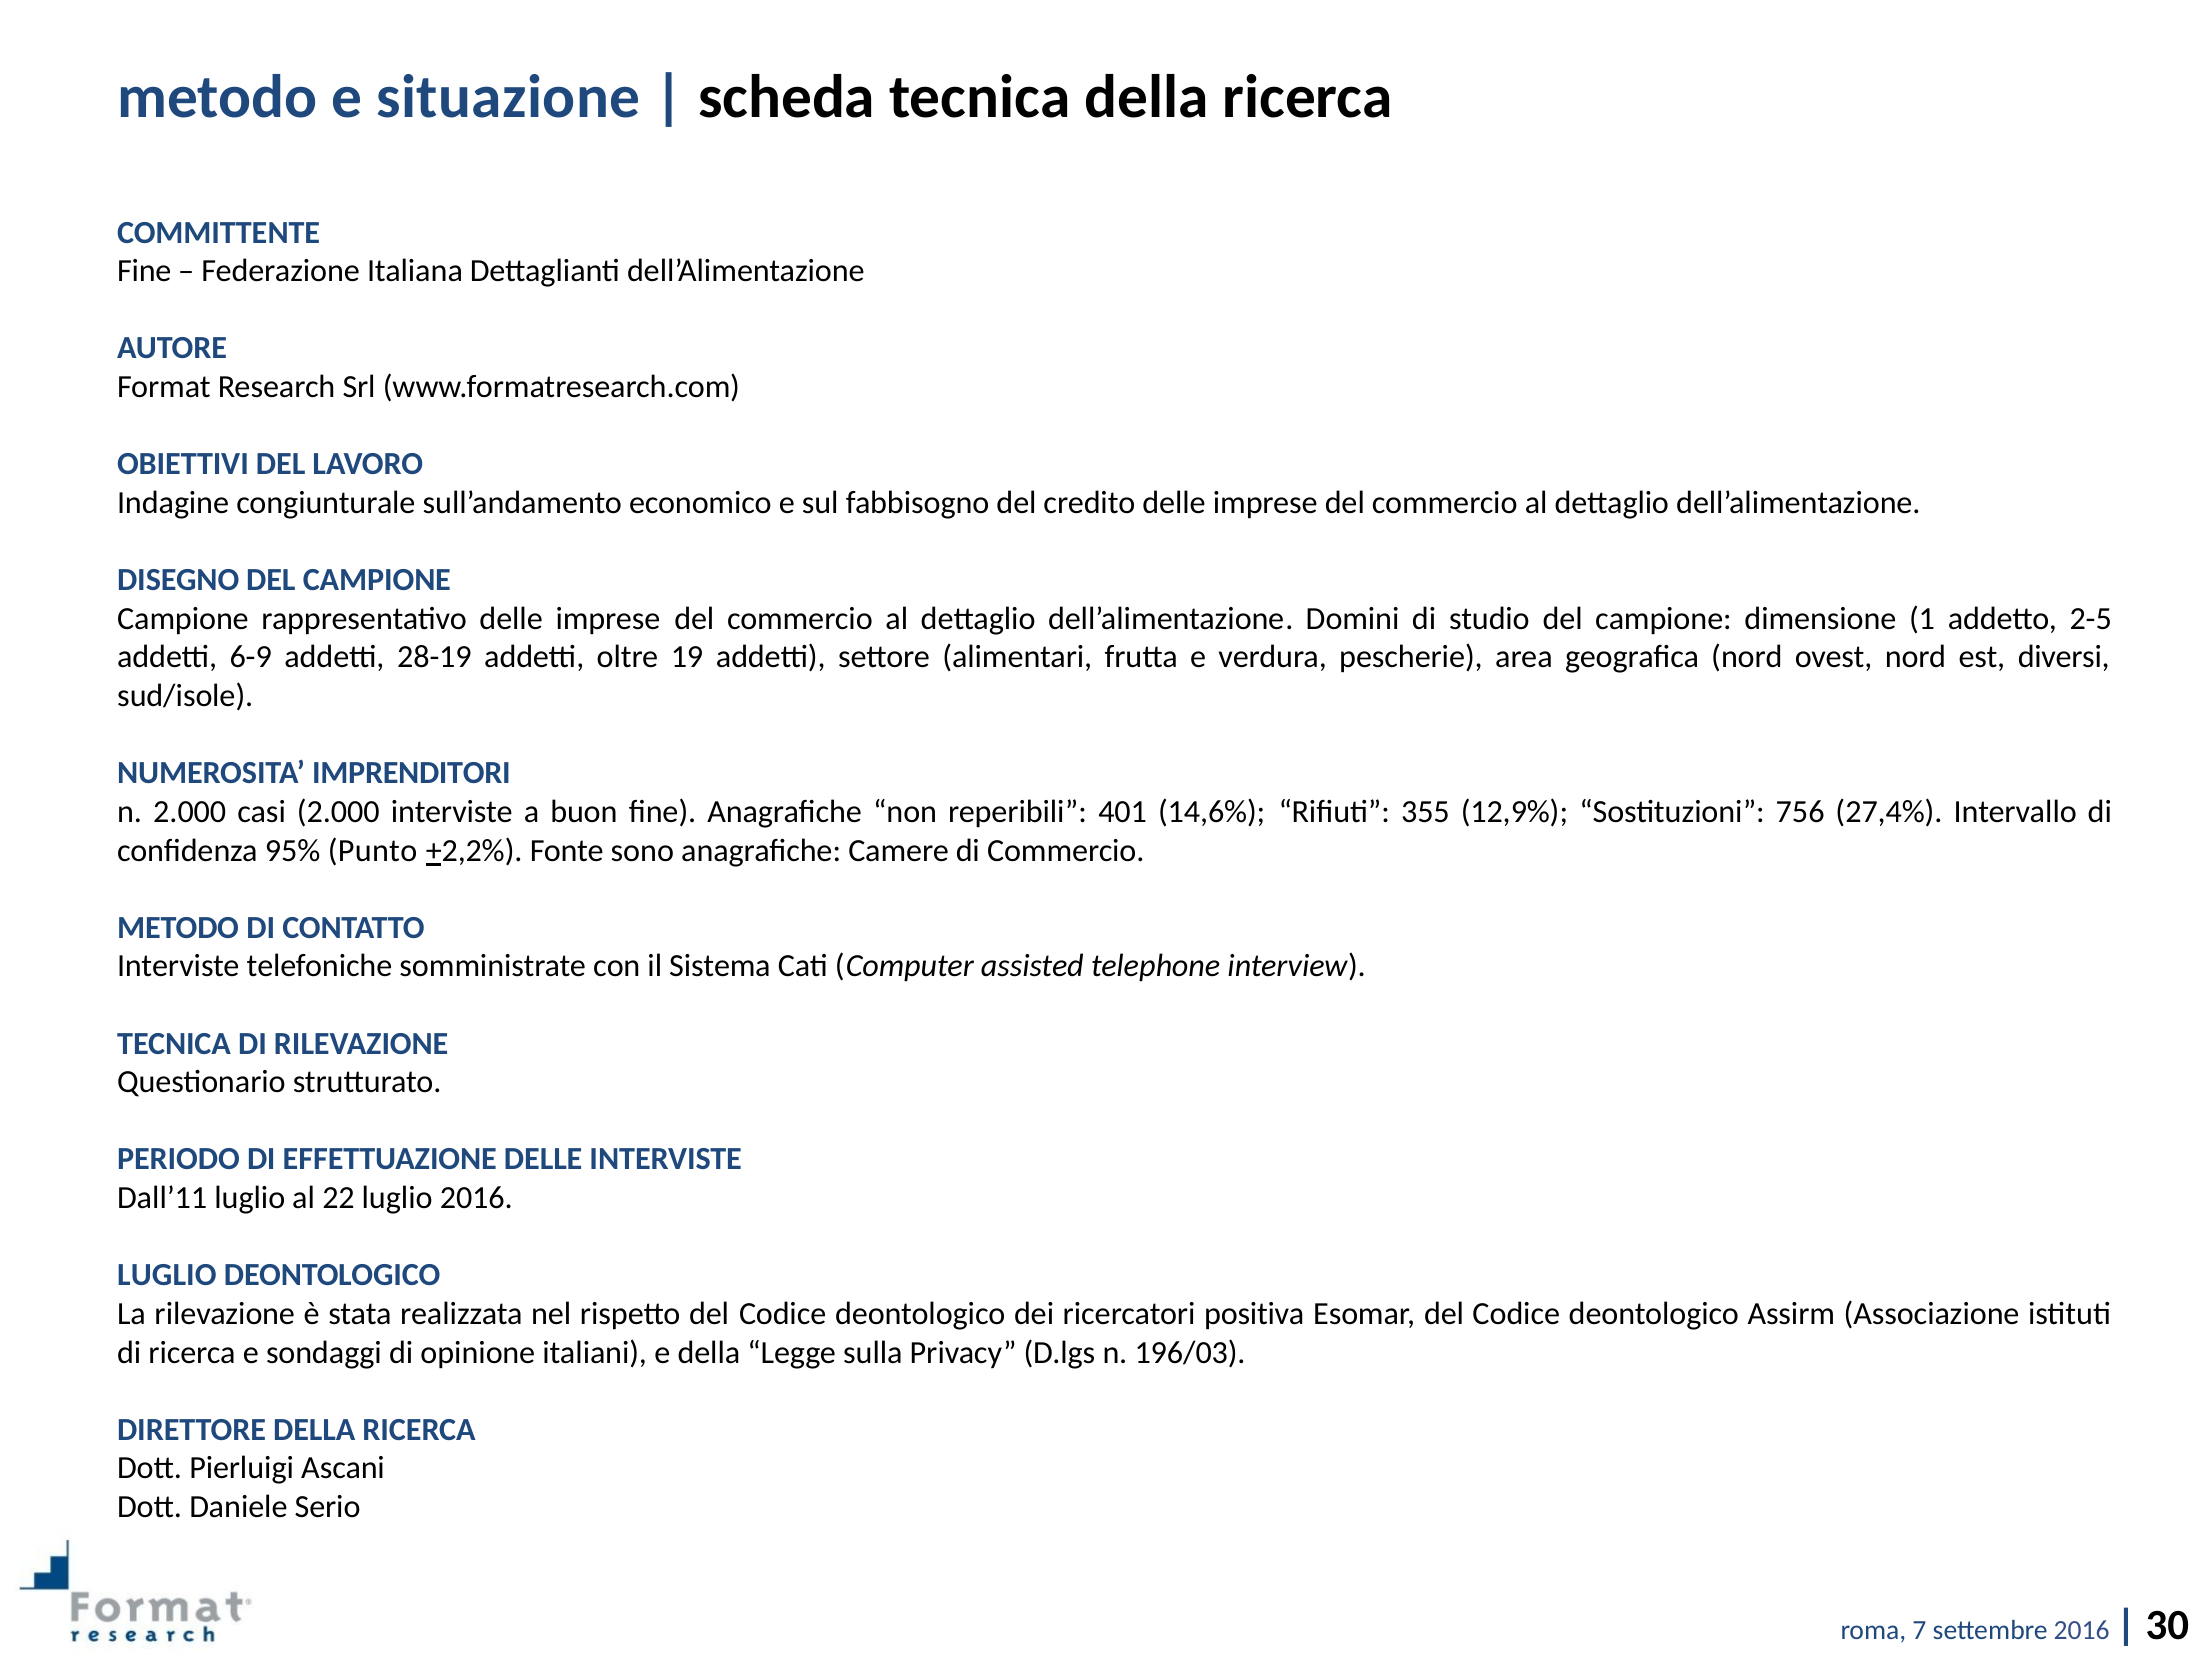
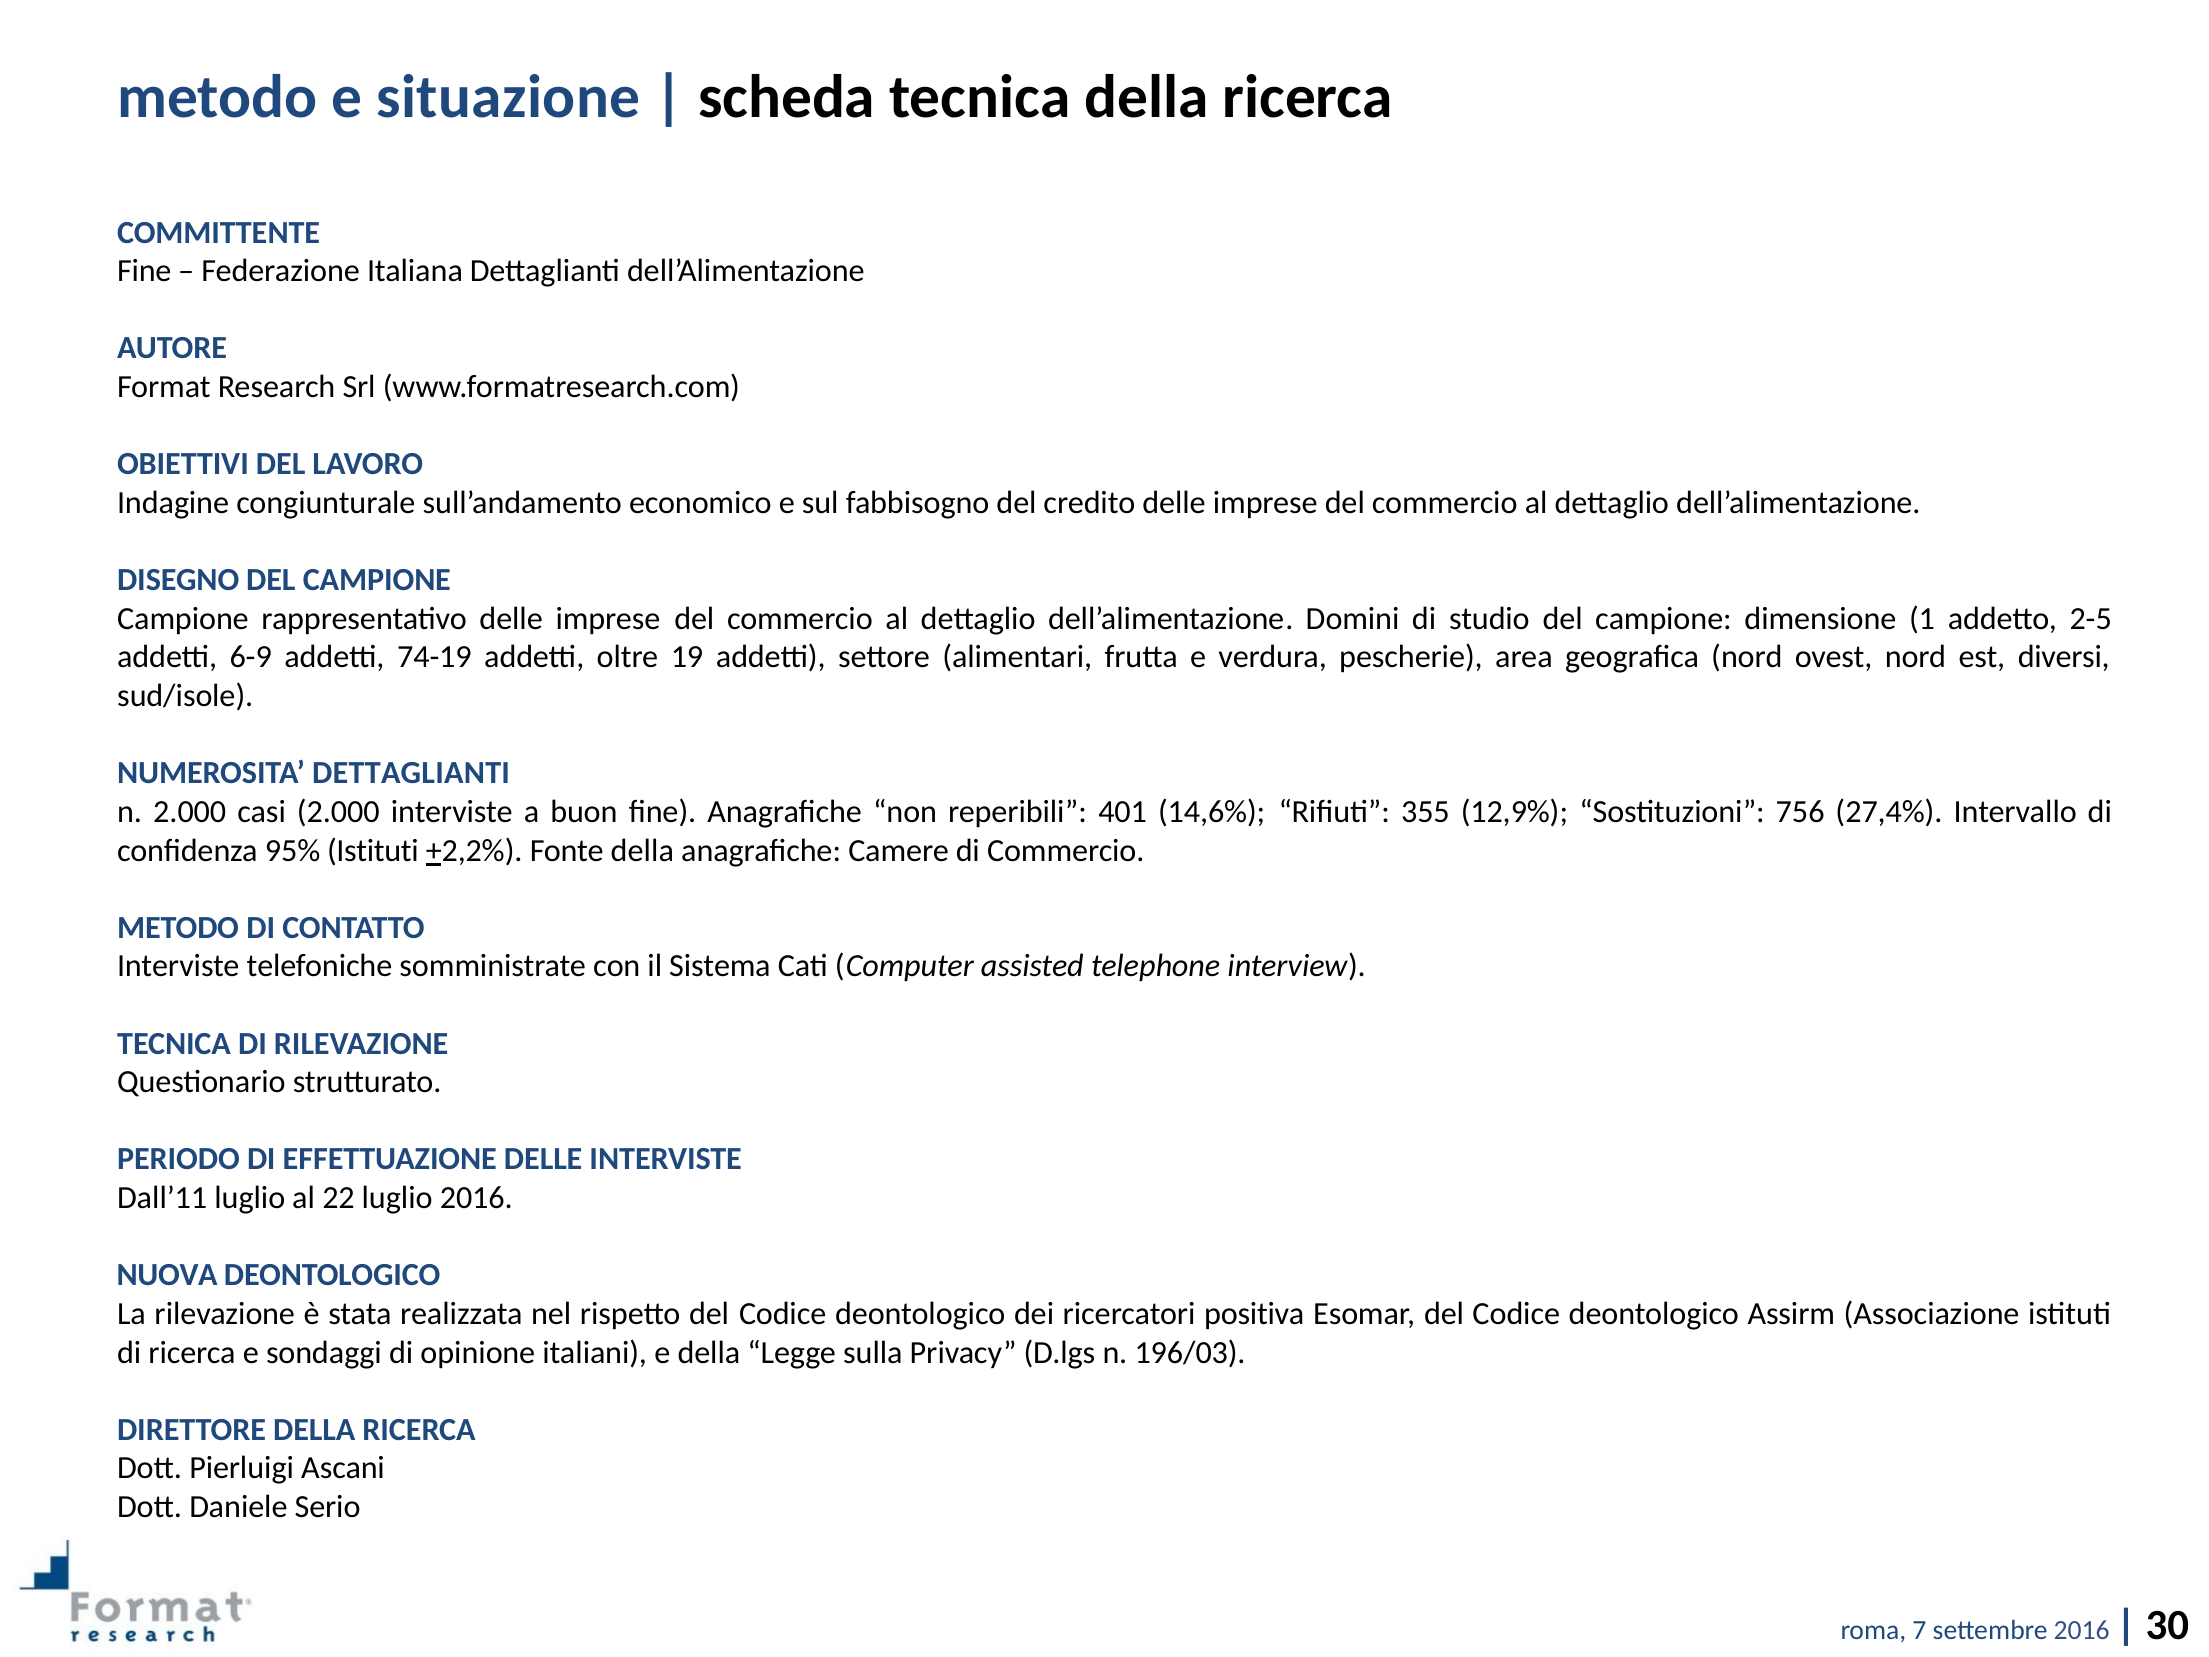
28-19: 28-19 -> 74-19
NUMEROSITA IMPRENDITORI: IMPRENDITORI -> DETTAGLIANTI
95% Punto: Punto -> Istituti
Fonte sono: sono -> della
LUGLIO at (167, 1275): LUGLIO -> NUOVA
